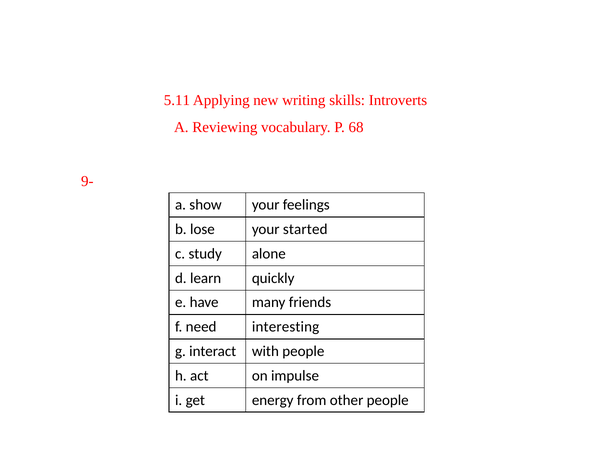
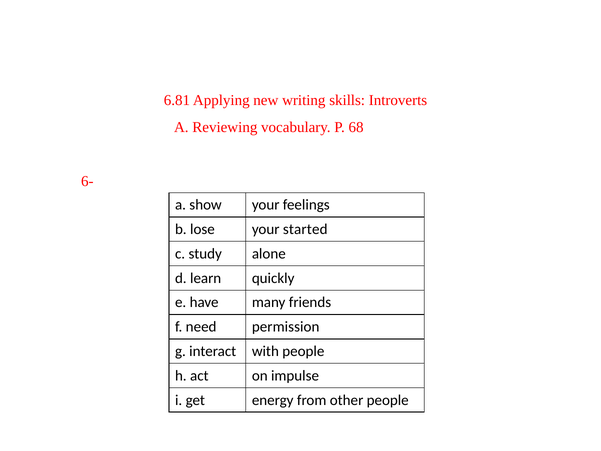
5.11: 5.11 -> 6.81
9-: 9- -> 6-
interesting: interesting -> permission
